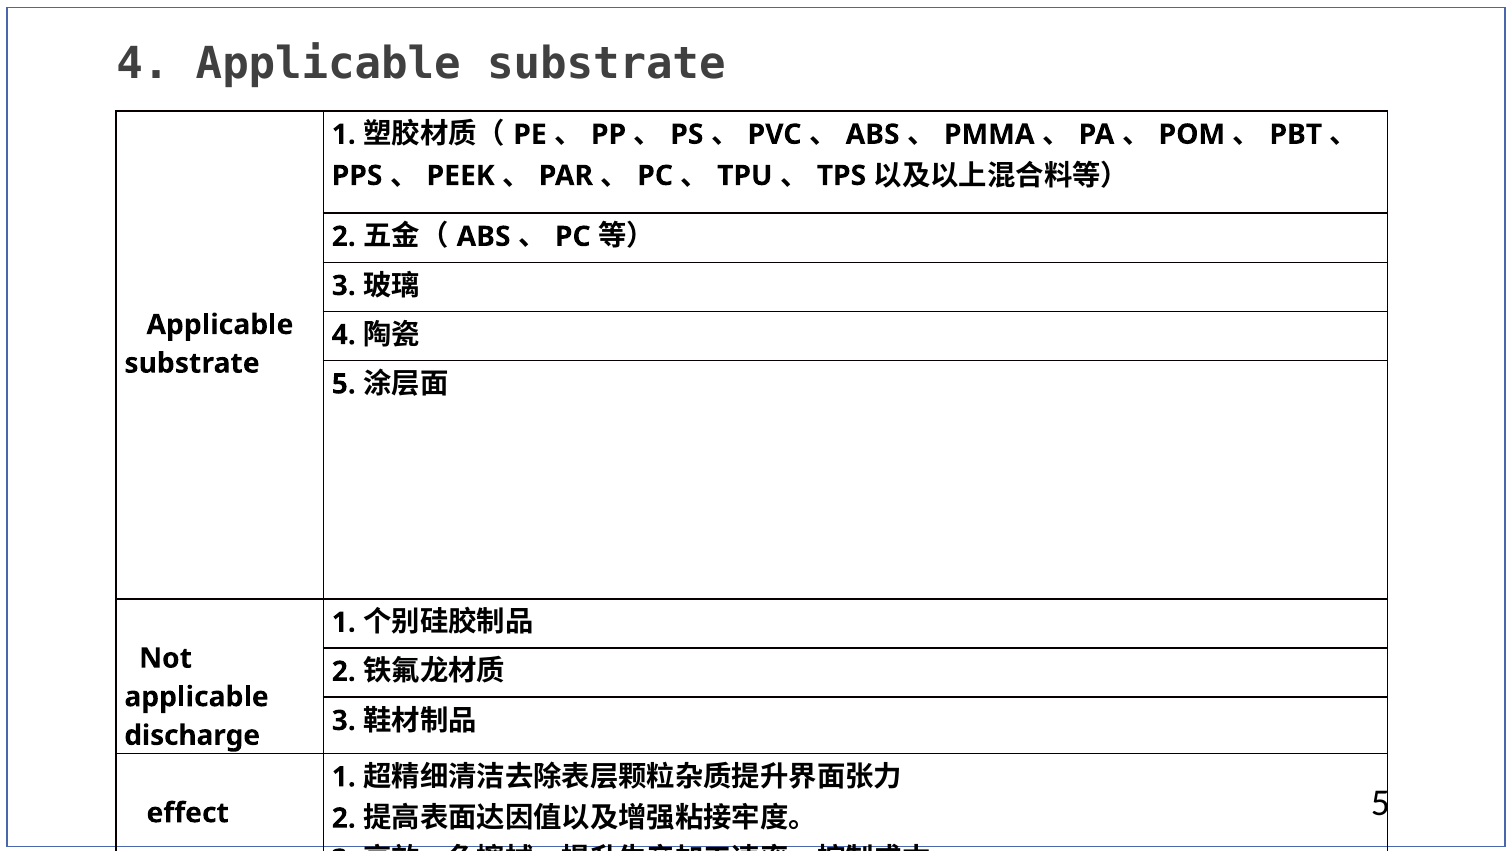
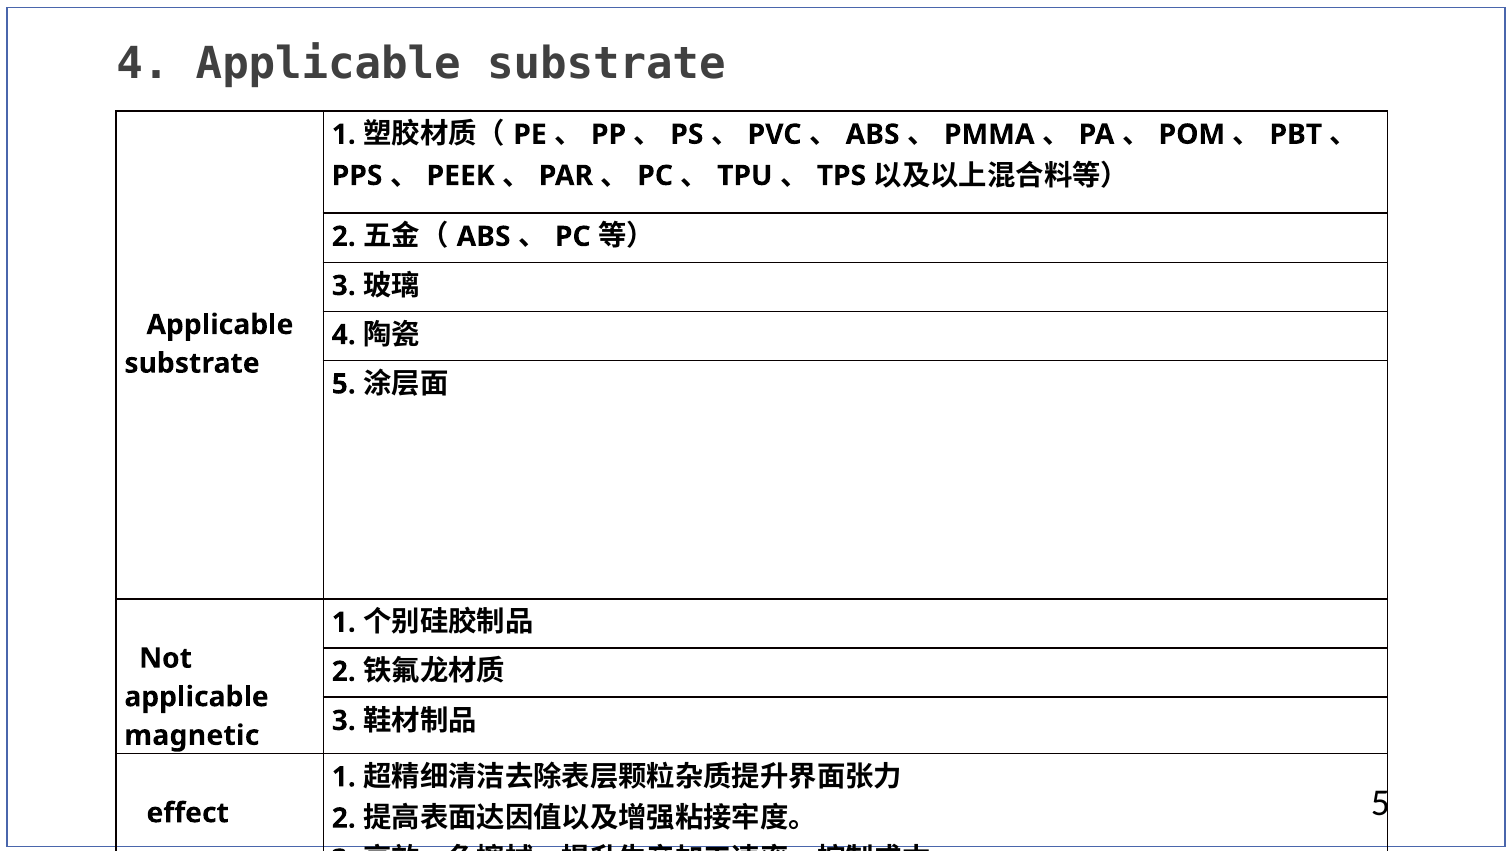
discharge: discharge -> magnetic
